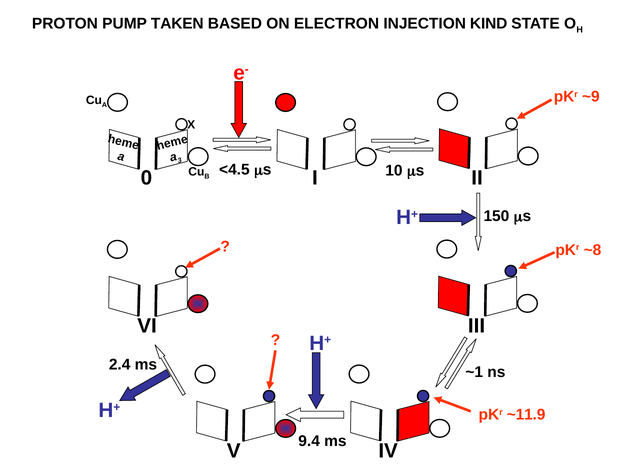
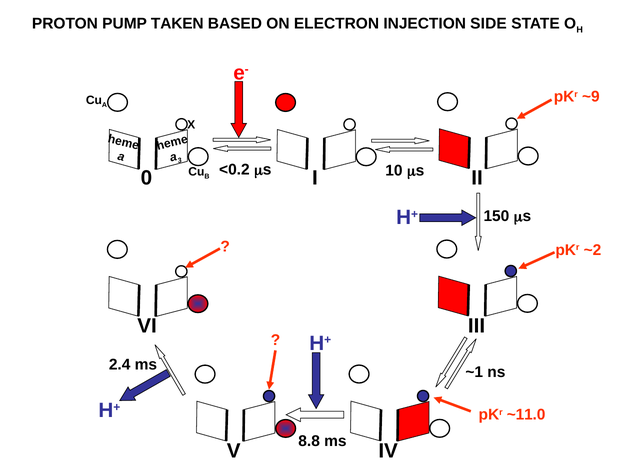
KIND: KIND -> SIDE
<4.5: <4.5 -> <0.2
~8: ~8 -> ~2
~11.9: ~11.9 -> ~11.0
9.4: 9.4 -> 8.8
